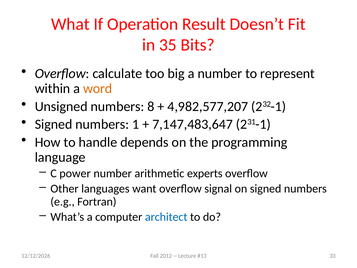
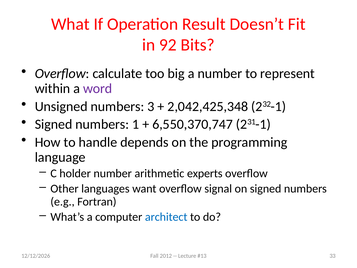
35: 35 -> 92
word colour: orange -> purple
8: 8 -> 3
4,982,577,207: 4,982,577,207 -> 2,042,425,348
7,147,483,647: 7,147,483,647 -> 6,550,370,747
power: power -> holder
